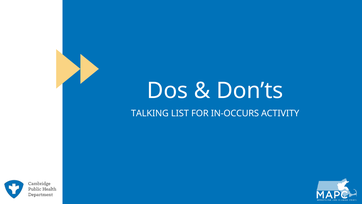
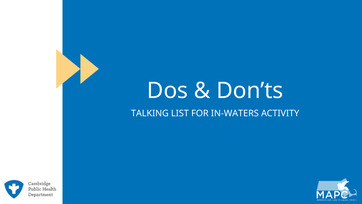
IN-OCCURS: IN-OCCURS -> IN-WATERS
